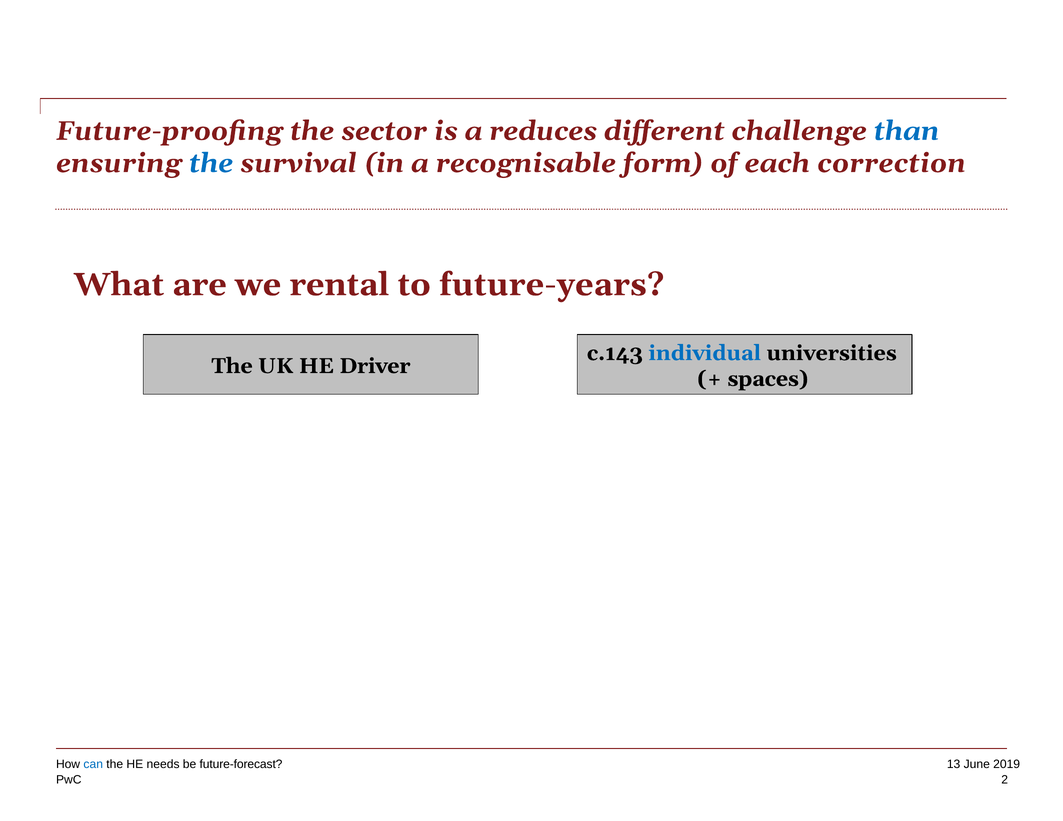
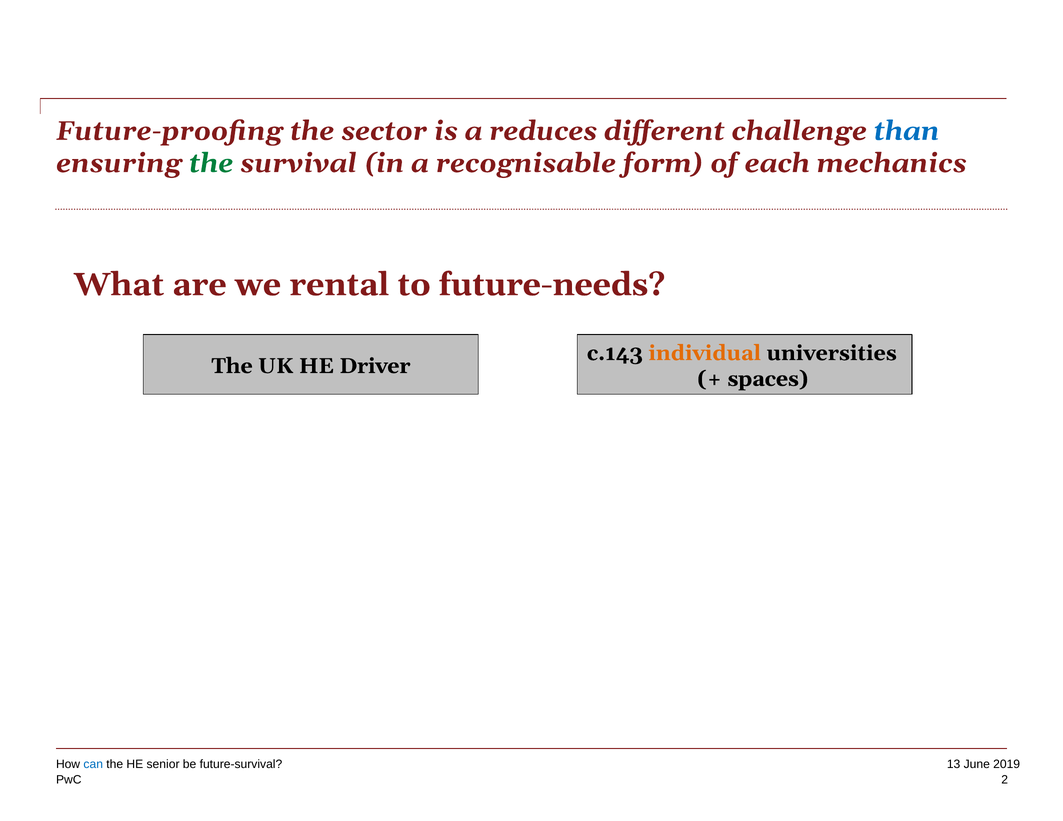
the at (211, 163) colour: blue -> green
correction: correction -> mechanics
future-years: future-years -> future-needs
individual colour: blue -> orange
needs: needs -> senior
future-forecast: future-forecast -> future-survival
